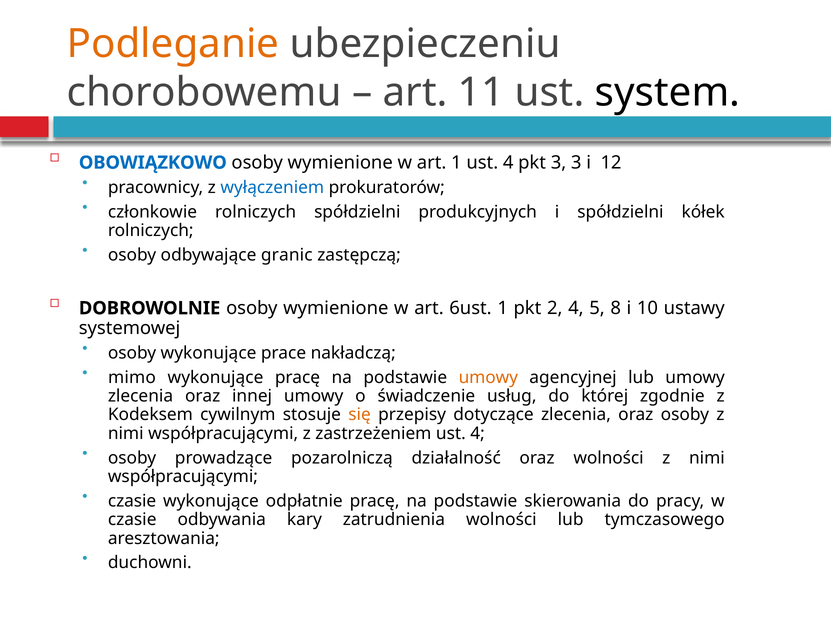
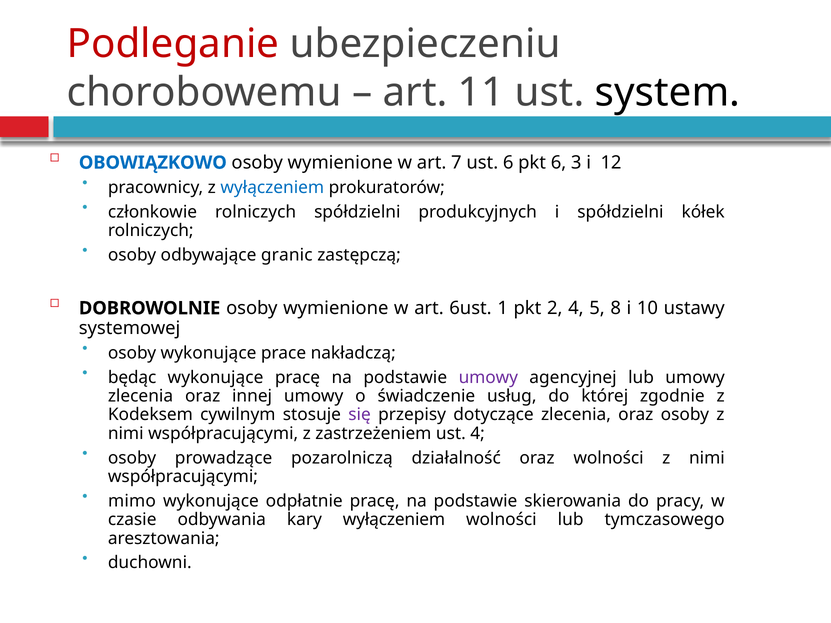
Podleganie colour: orange -> red
art 1: 1 -> 7
4 at (508, 163): 4 -> 6
pkt 3: 3 -> 6
mimo: mimo -> będąc
umowy at (488, 377) colour: orange -> purple
się colour: orange -> purple
czasie at (132, 501): czasie -> mimo
kary zatrudnienia: zatrudnienia -> wyłączeniem
